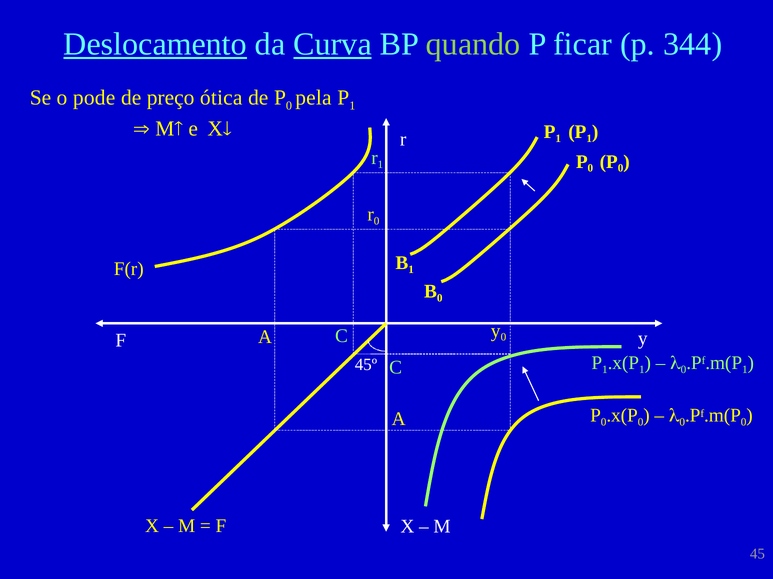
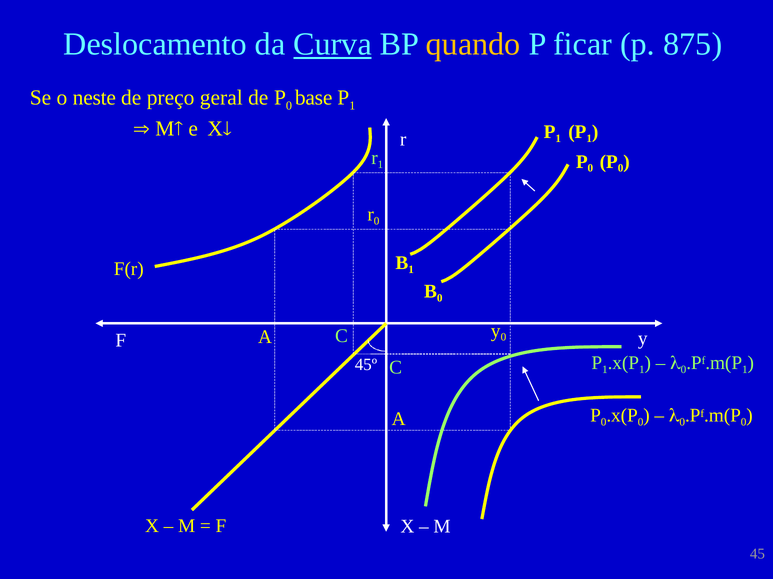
Deslocamento underline: present -> none
quando colour: light green -> yellow
344: 344 -> 875
pode: pode -> neste
ótica: ótica -> geral
pela: pela -> base
